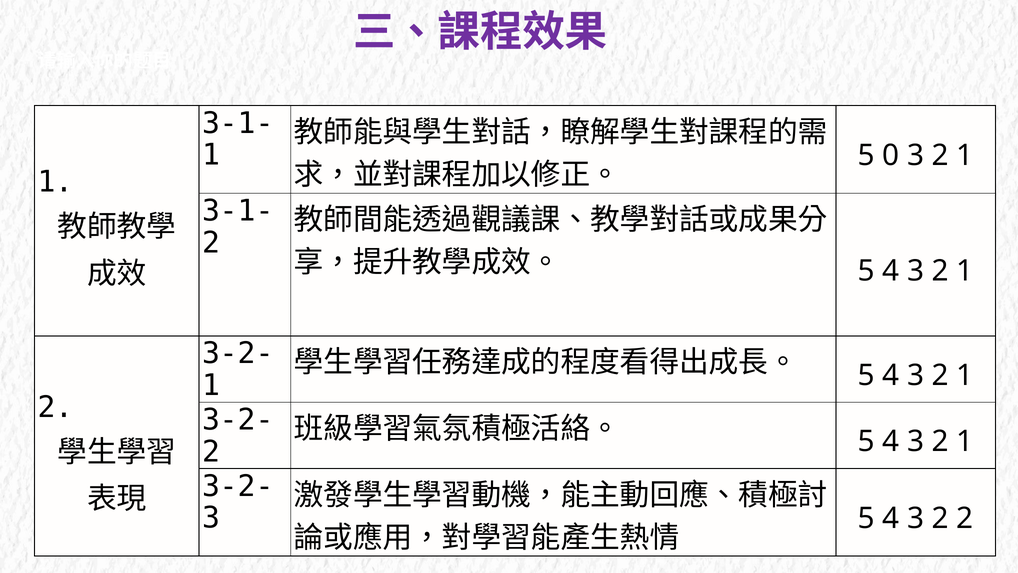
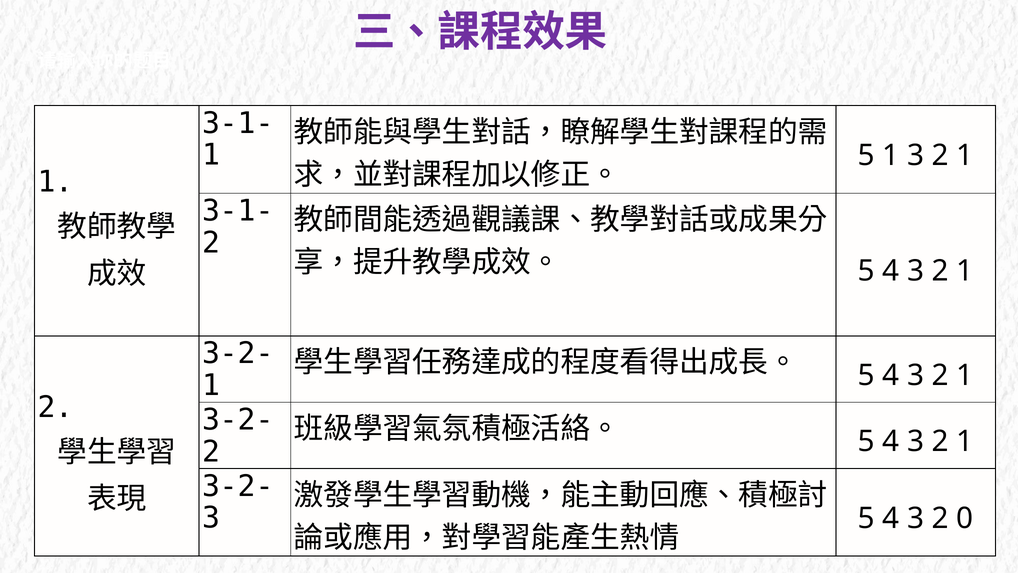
5 0: 0 -> 1
2 2: 2 -> 0
